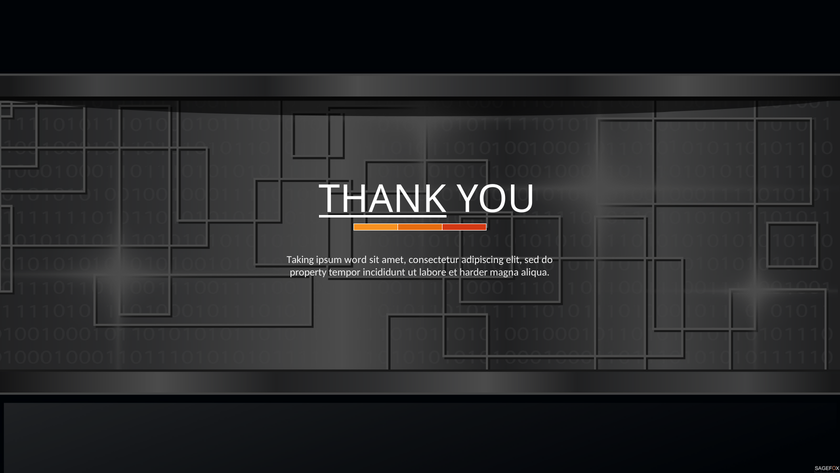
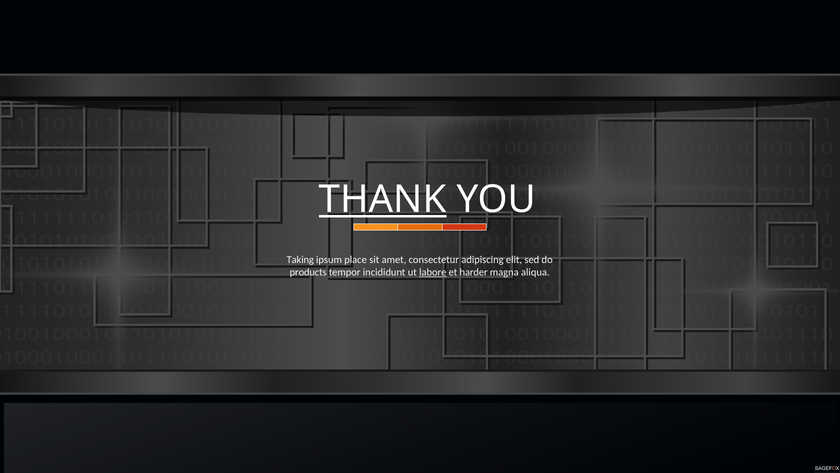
word: word -> place
property: property -> products
labore underline: none -> present
